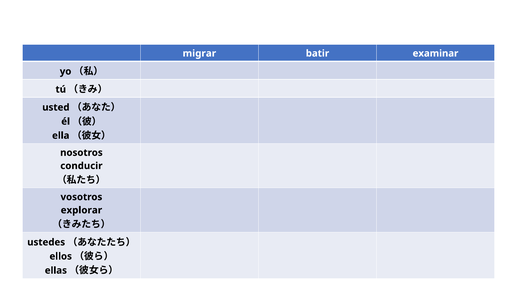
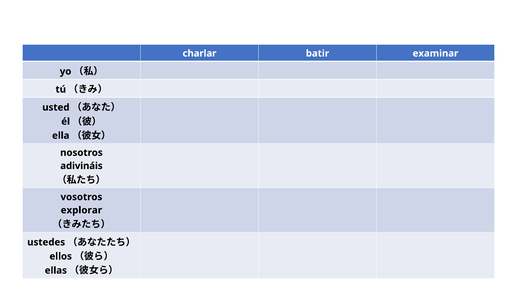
migrar: migrar -> charlar
conducir: conducir -> adivináis
